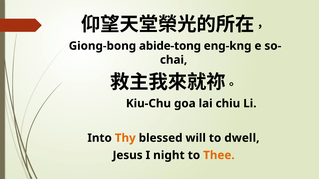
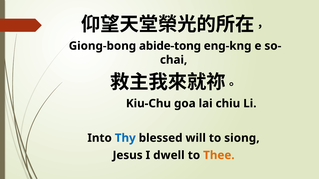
Thy colour: orange -> blue
dwell: dwell -> siong
night: night -> dwell
